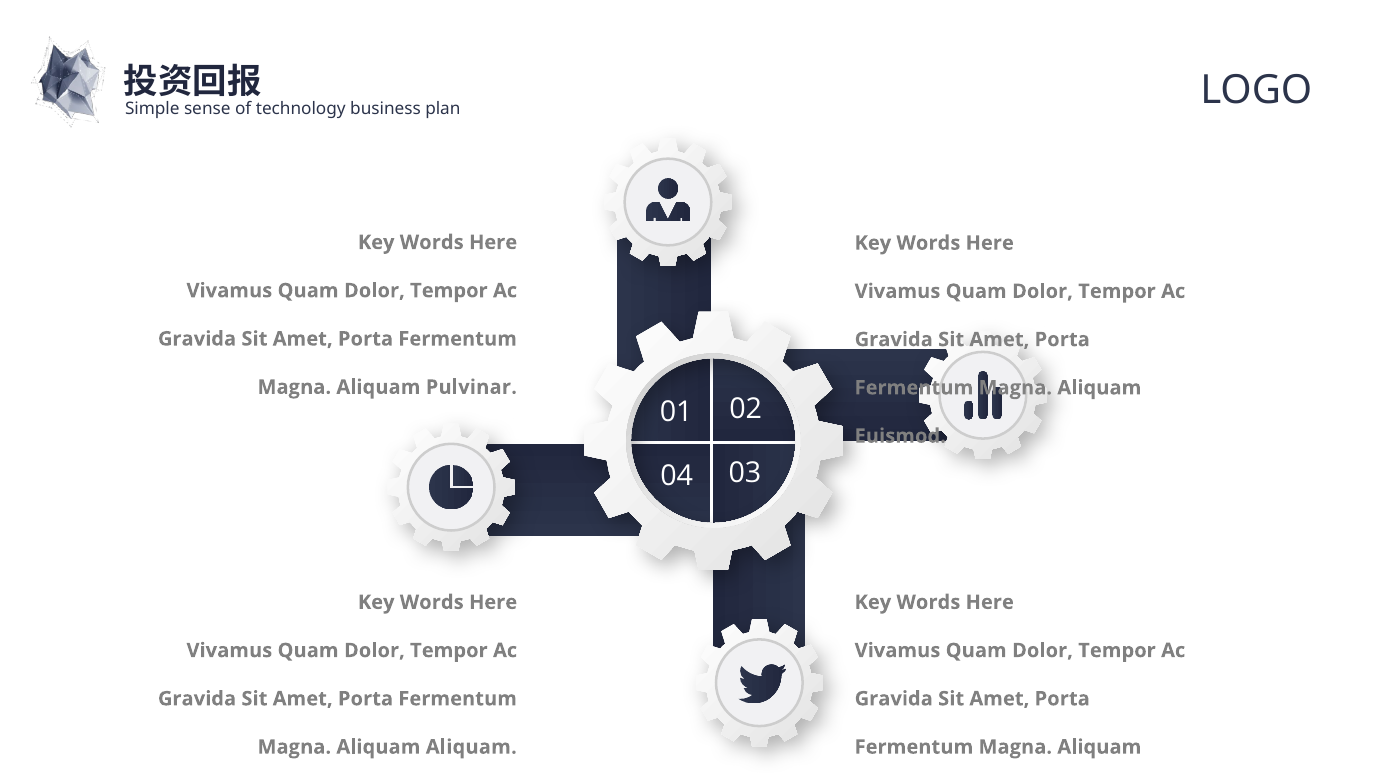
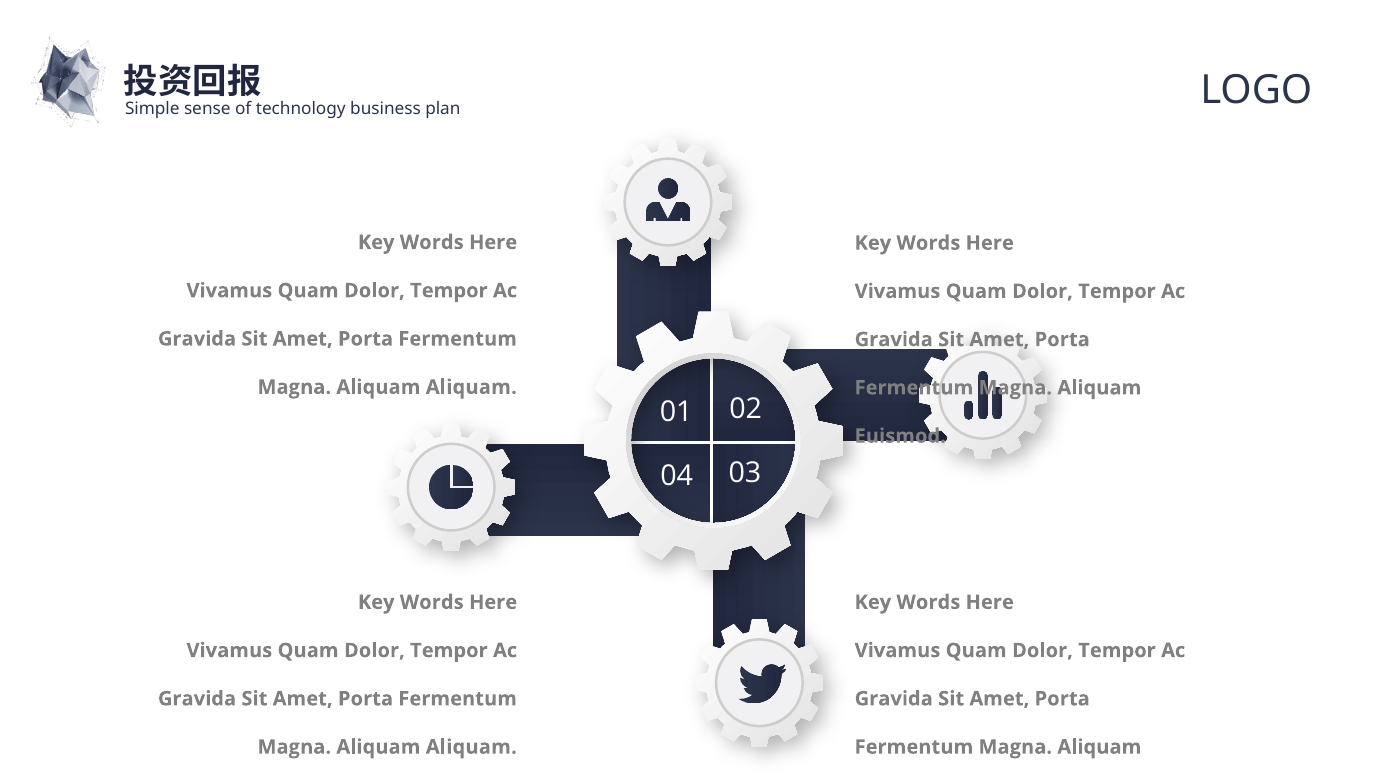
Pulvinar at (471, 387): Pulvinar -> Aliquam
